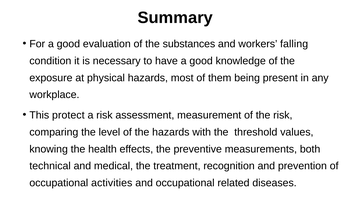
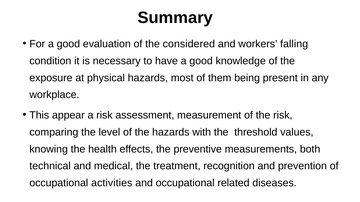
substances: substances -> considered
protect: protect -> appear
